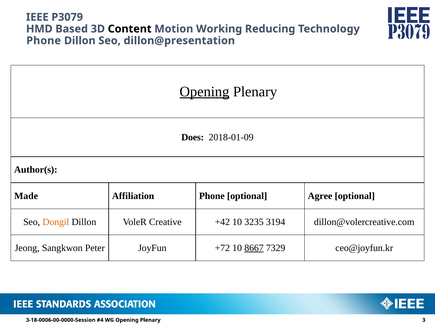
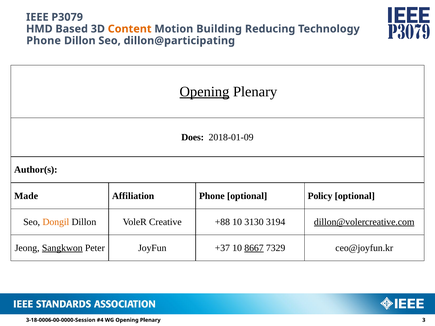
Content colour: black -> orange
Working: Working -> Building
dillon@presentation: dillon@presentation -> dillon@participating
Agree: Agree -> Policy
+42: +42 -> +88
3235: 3235 -> 3130
dillon@volercreative.com underline: none -> present
Sangkwon underline: none -> present
+72: +72 -> +37
